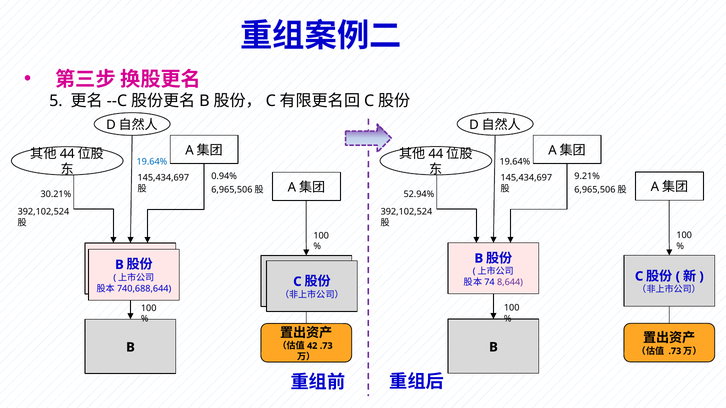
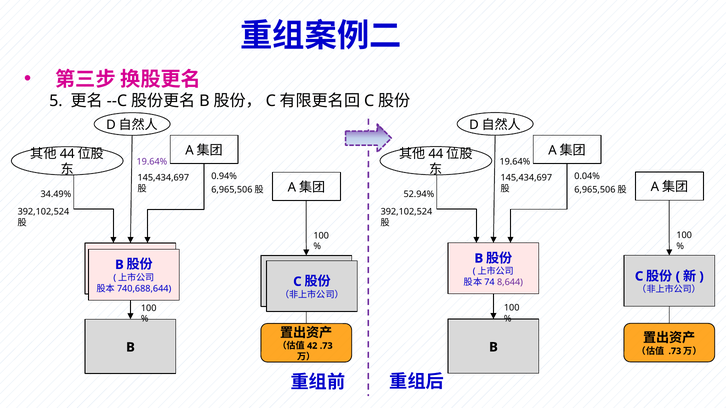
19.64% at (152, 162) colour: blue -> purple
9.21%: 9.21% -> 0.04%
30.21%: 30.21% -> 34.49%
